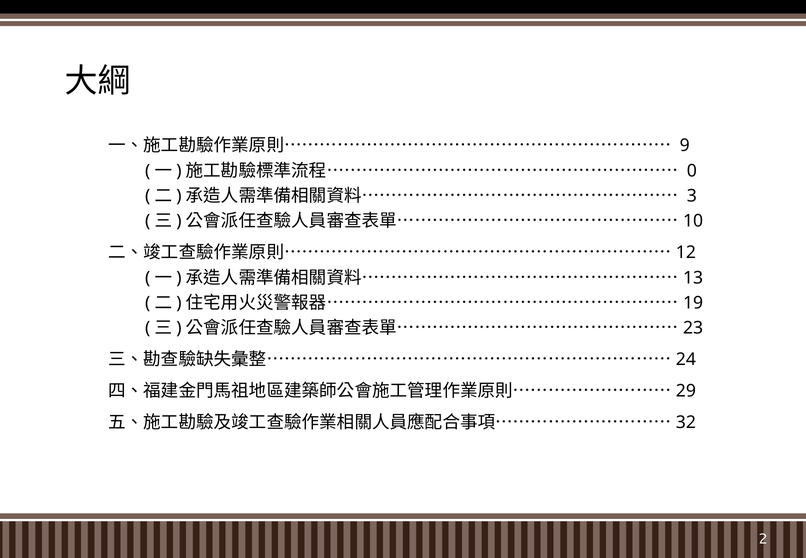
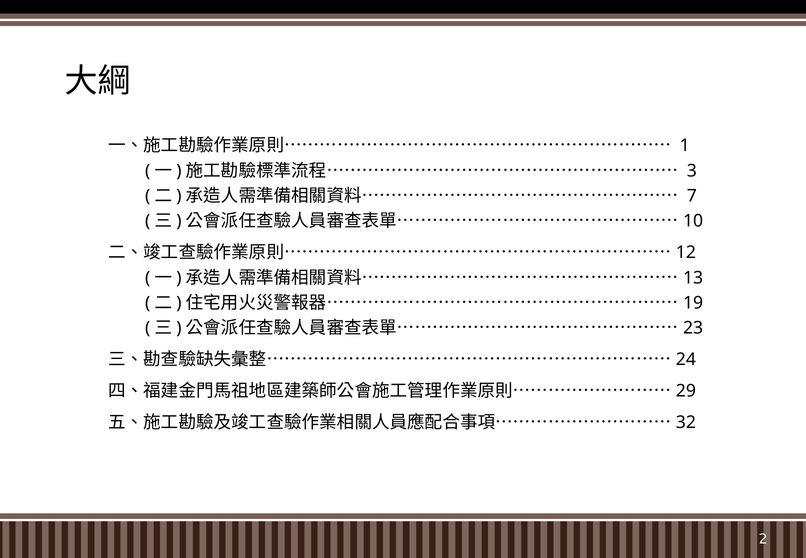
9: 9 -> 1
0: 0 -> 3
3: 3 -> 7
